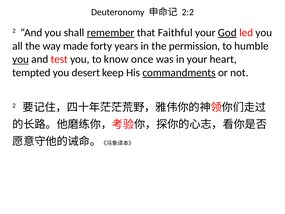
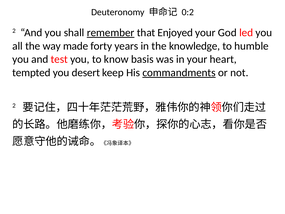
2:2: 2:2 -> 0:2
Faithful: Faithful -> Enjoyed
God underline: present -> none
permission: permission -> knowledge
you at (21, 59) underline: present -> none
once: once -> basis
